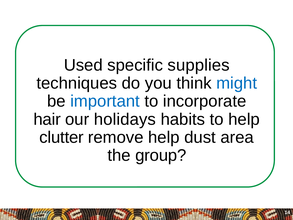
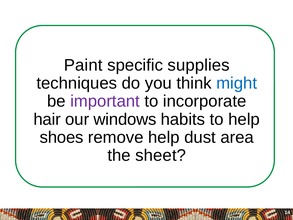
Used: Used -> Paint
important colour: blue -> purple
holidays: holidays -> windows
clutter: clutter -> shoes
group: group -> sheet
